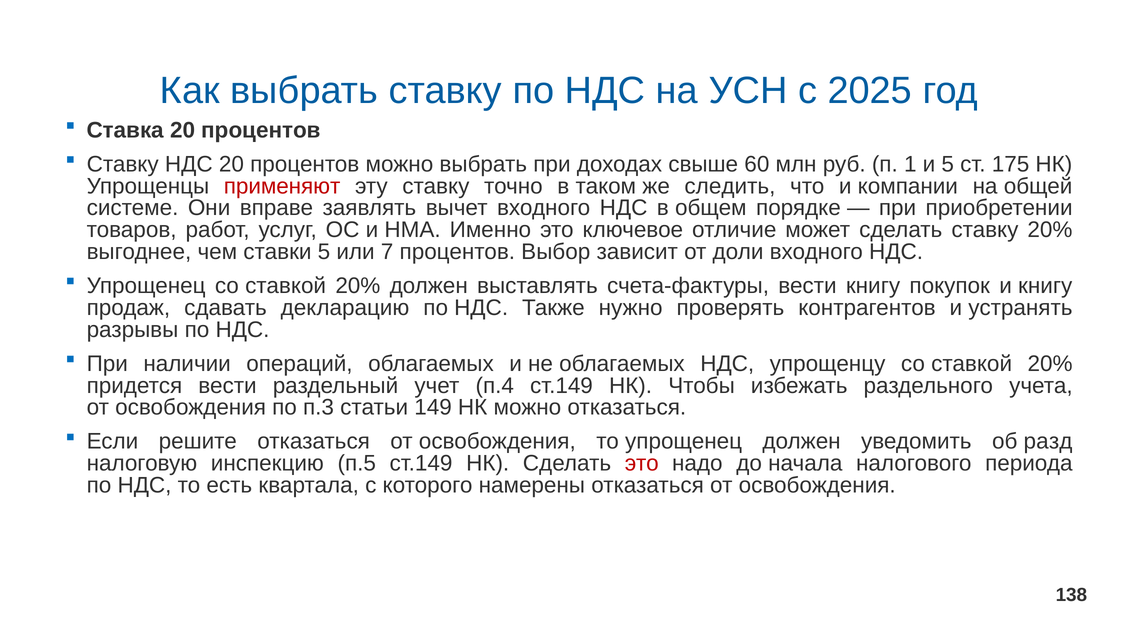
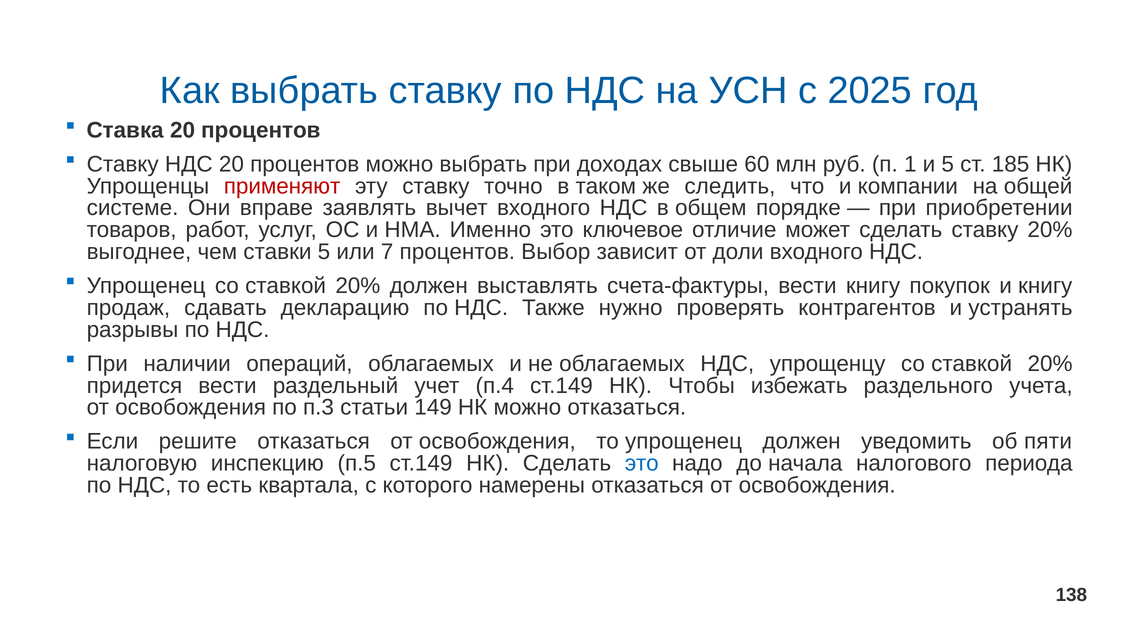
175: 175 -> 185
разд: разд -> пяти
это at (642, 463) colour: red -> blue
